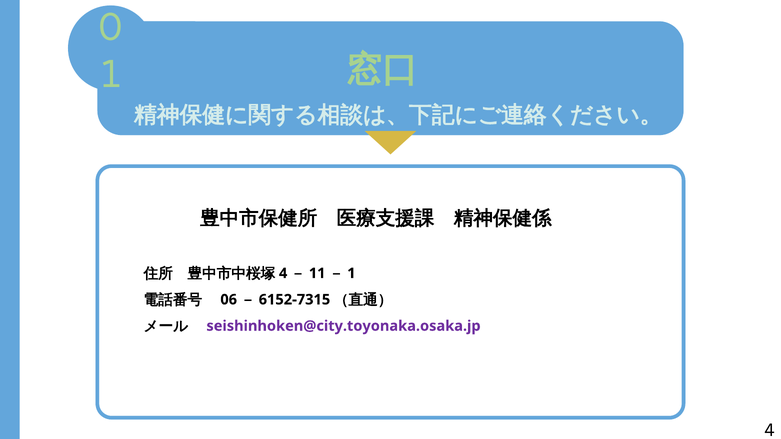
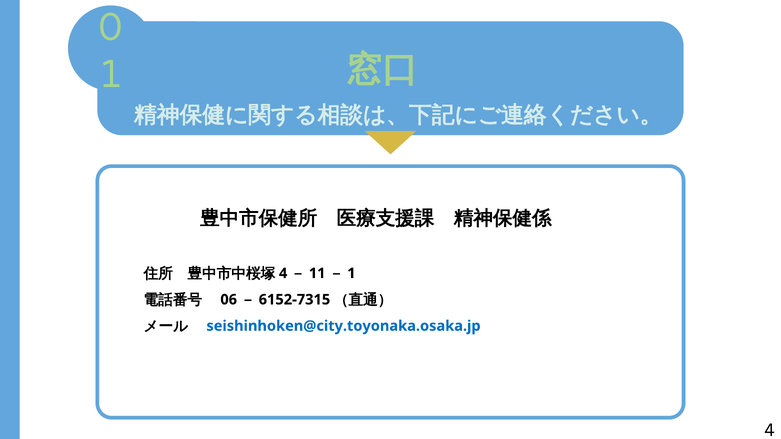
seishinhoken@city.toyonaka.osaka.jp colour: purple -> blue
